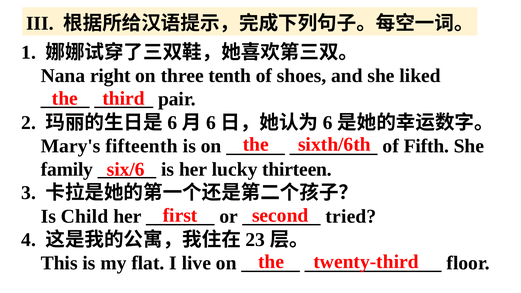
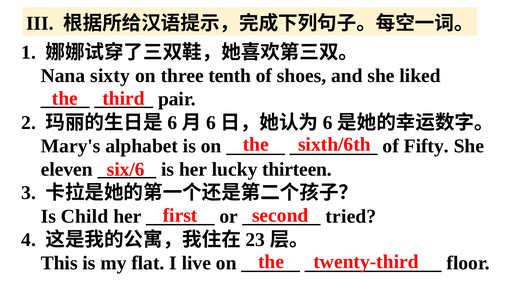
right: right -> sixty
fifteenth: fifteenth -> alphabet
Fifth: Fifth -> Fifty
family: family -> eleven
